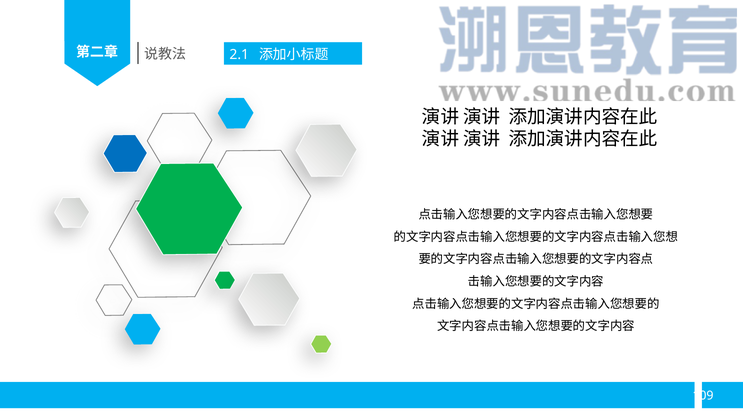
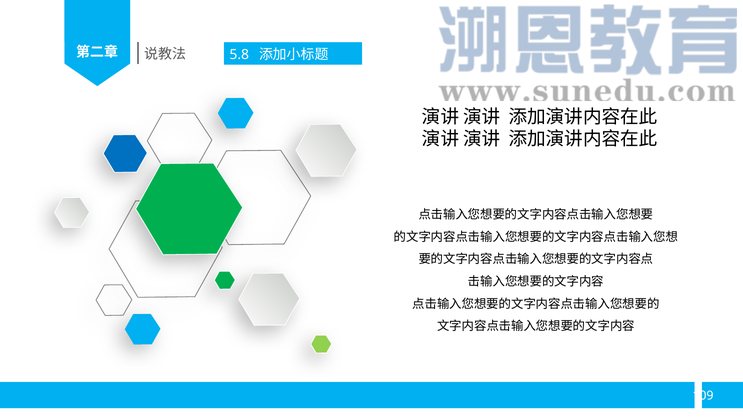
2.1: 2.1 -> 5.8
